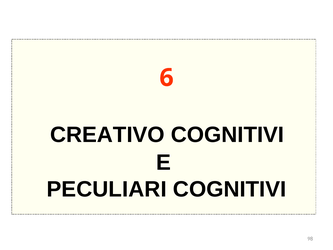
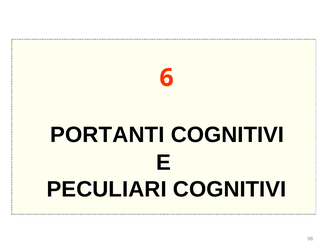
CREATIVO: CREATIVO -> PORTANTI
